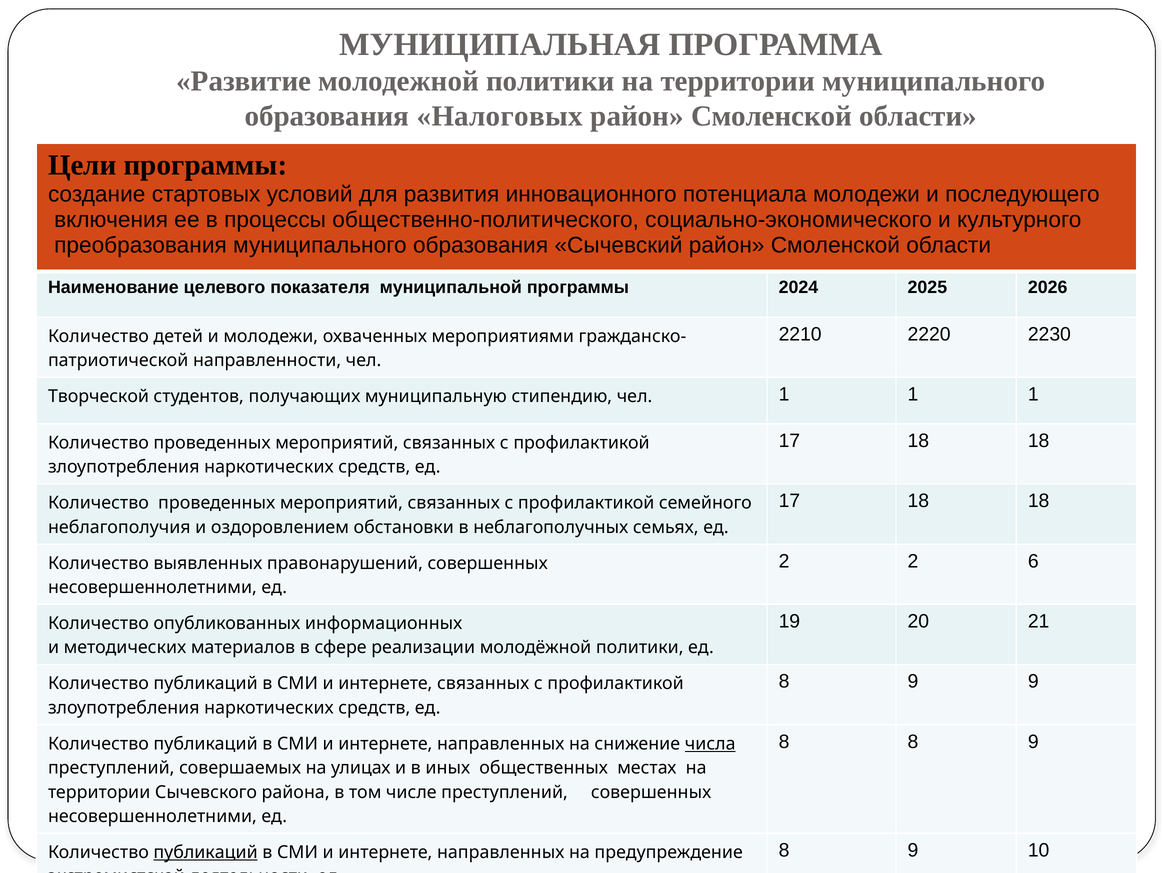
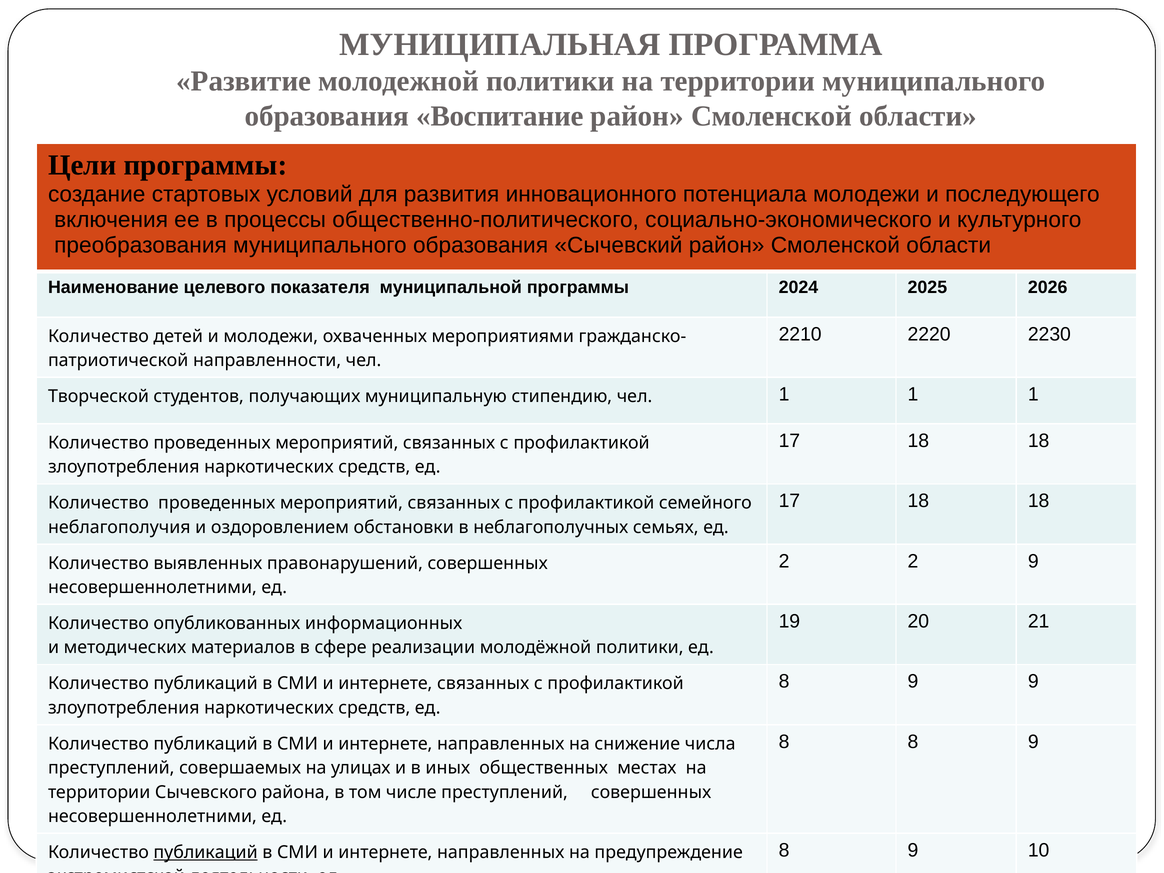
Налоговых: Налоговых -> Воспитание
2 6: 6 -> 9
числа underline: present -> none
